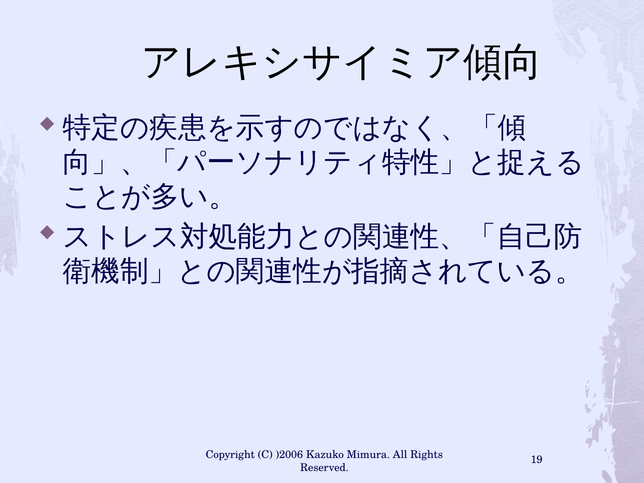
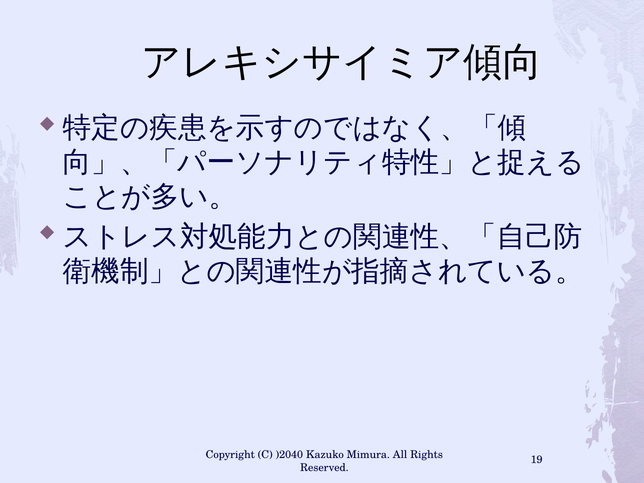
)2006: )2006 -> )2040
